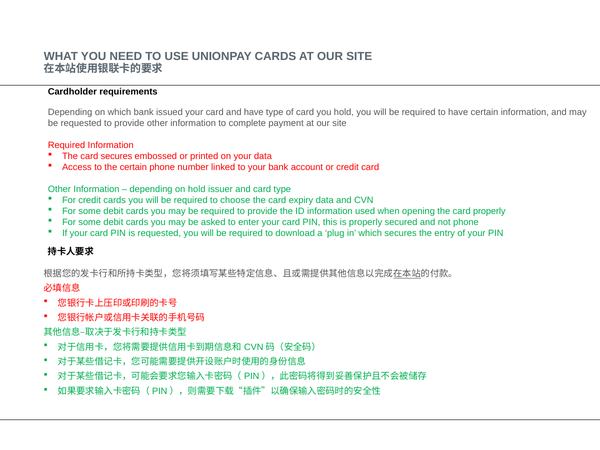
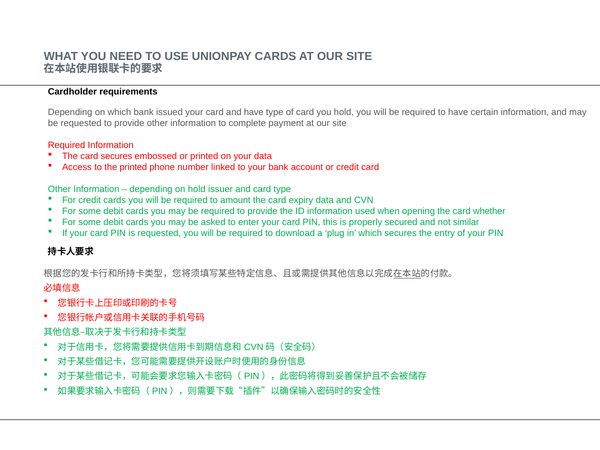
the certain: certain -> printed
choose: choose -> amount
card properly: properly -> whether
not phone: phone -> similar
